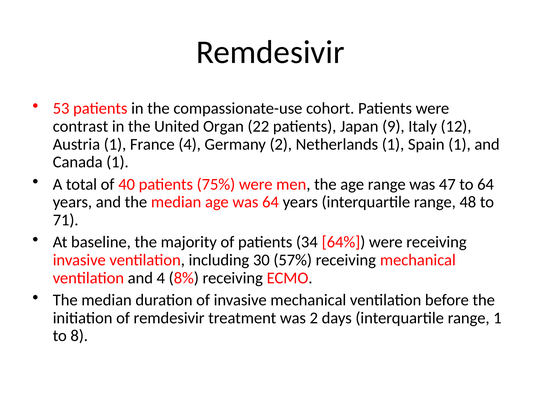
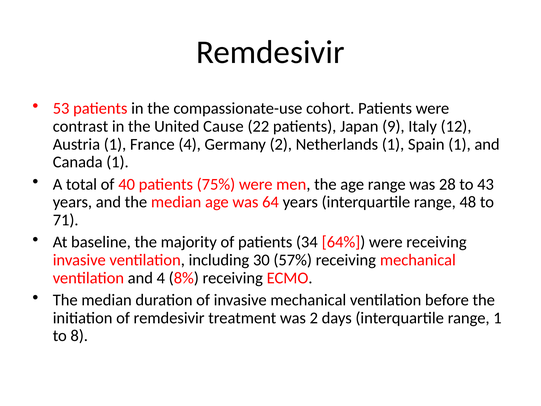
Organ: Organ -> Cause
47: 47 -> 28
to 64: 64 -> 43
